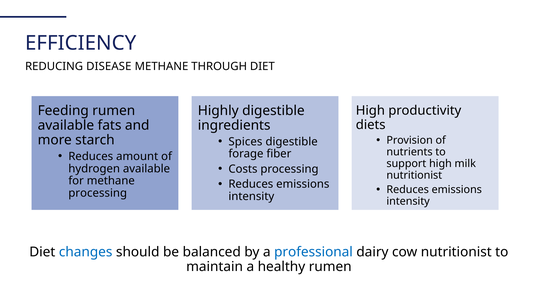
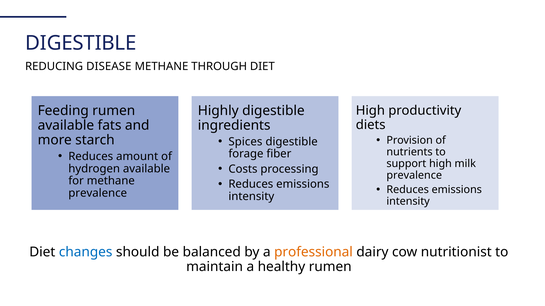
EFFICIENCY at (81, 43): EFFICIENCY -> DIGESTIBLE
nutritionist at (414, 176): nutritionist -> prevalence
processing at (98, 193): processing -> prevalence
professional colour: blue -> orange
